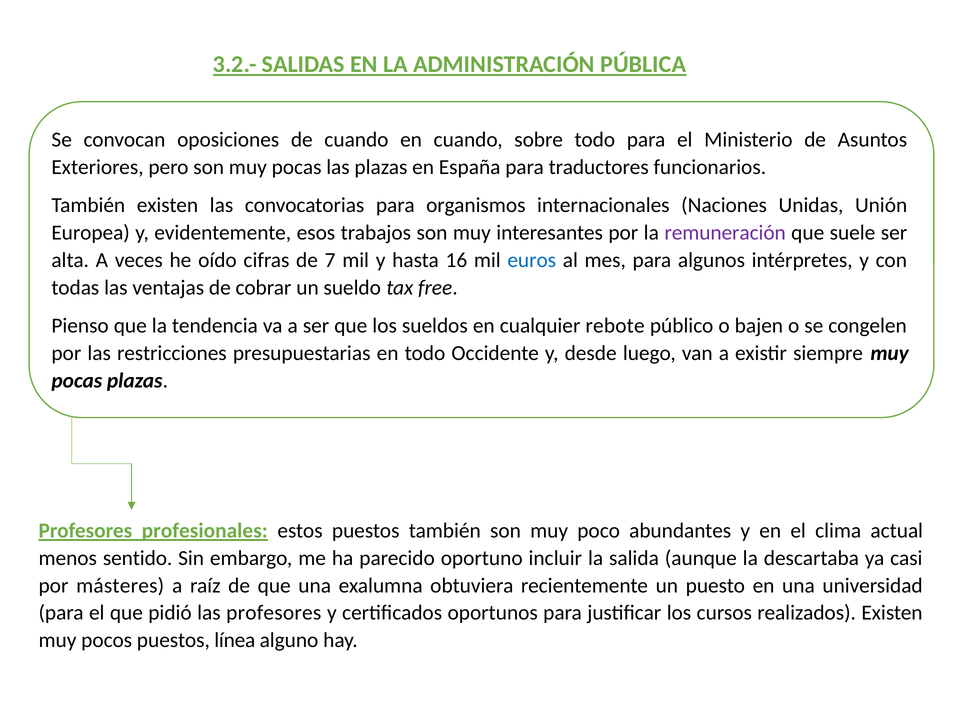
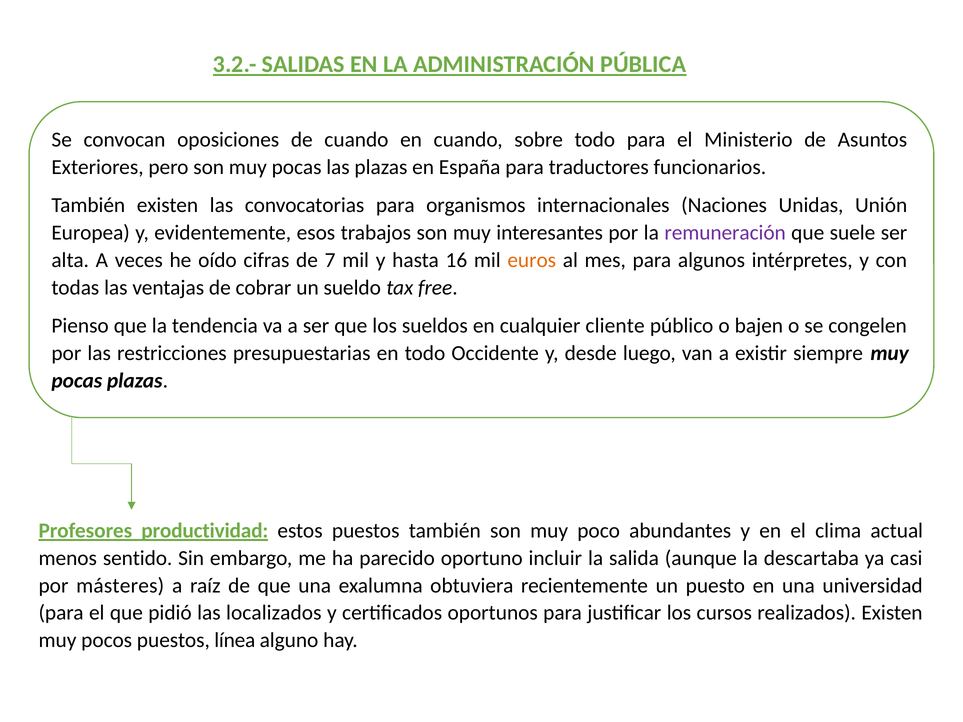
euros colour: blue -> orange
rebote: rebote -> cliente
profesionales: profesionales -> productividad
las profesores: profesores -> localizados
